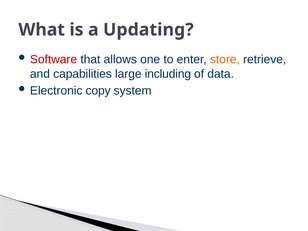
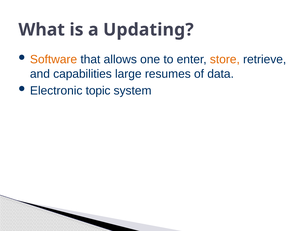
Software colour: red -> orange
including: including -> resumes
copy: copy -> topic
